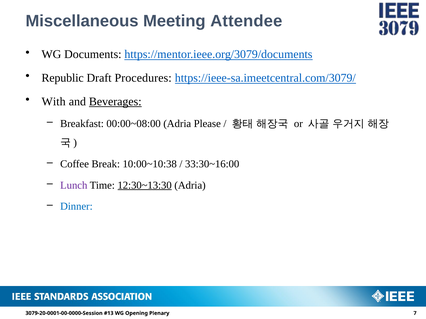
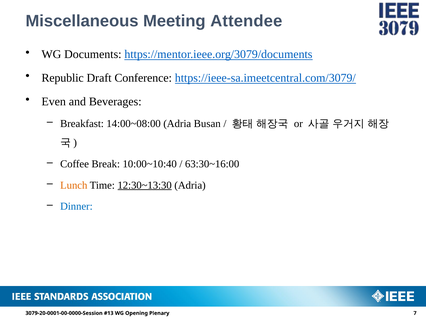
Procedures: Procedures -> Conference
With: With -> Even
Beverages underline: present -> none
00:00~08:00: 00:00~08:00 -> 14:00~08:00
Please: Please -> Busan
10:00~10:38: 10:00~10:38 -> 10:00~10:40
33:30~16:00: 33:30~16:00 -> 63:30~16:00
Lunch colour: purple -> orange
